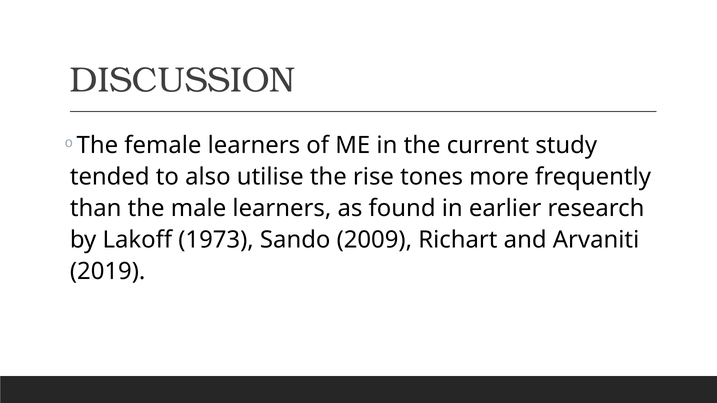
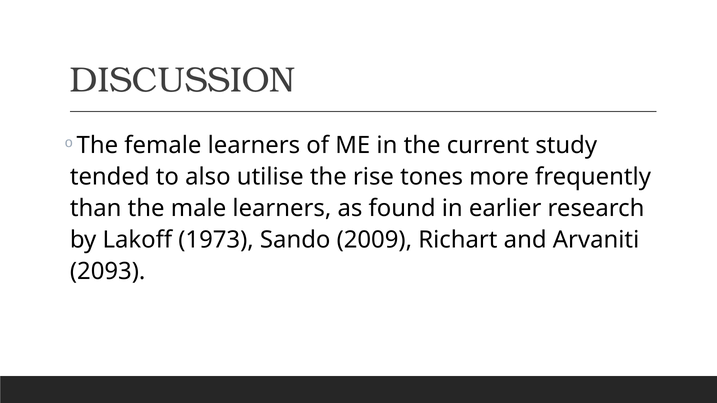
2019: 2019 -> 2093
